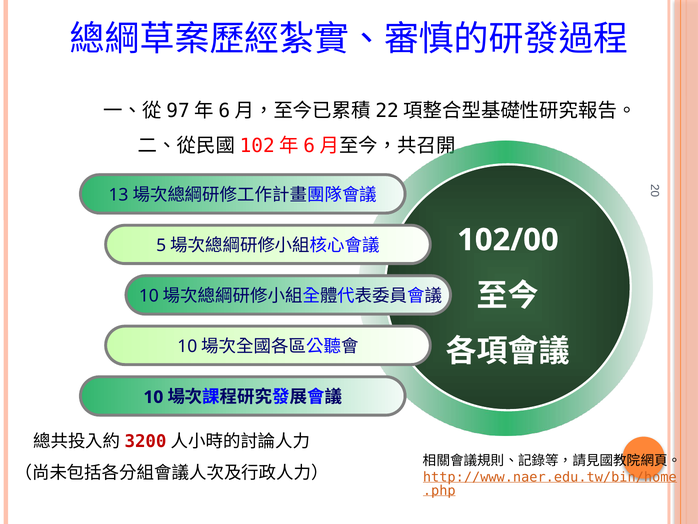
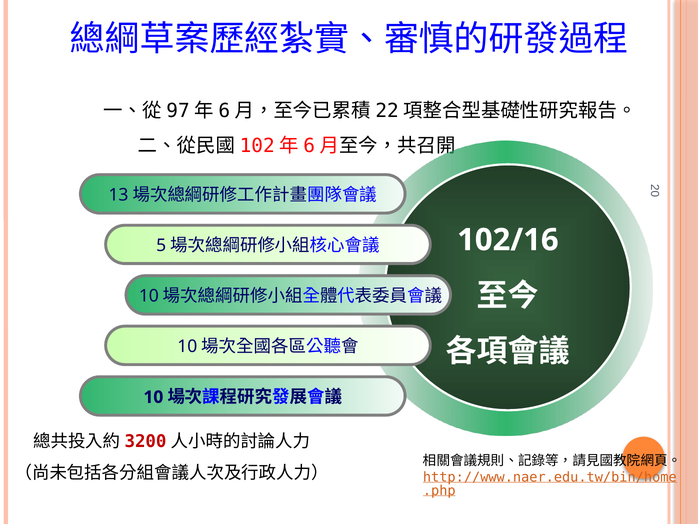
102/00: 102/00 -> 102/16
